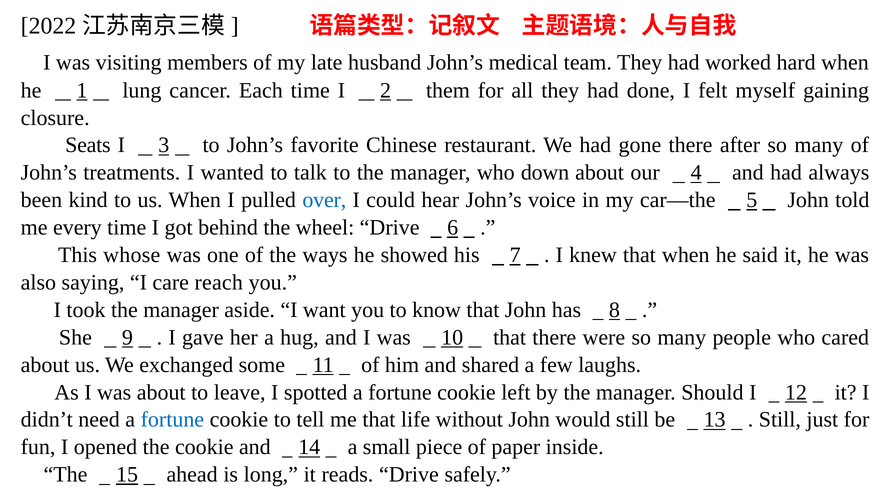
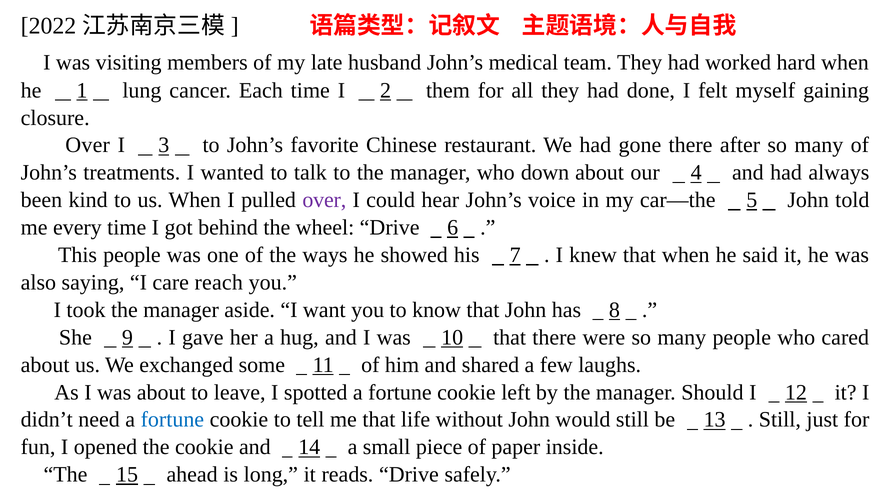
Seats at (88, 145): Seats -> Over
over at (324, 200) colour: blue -> purple
This whose: whose -> people
